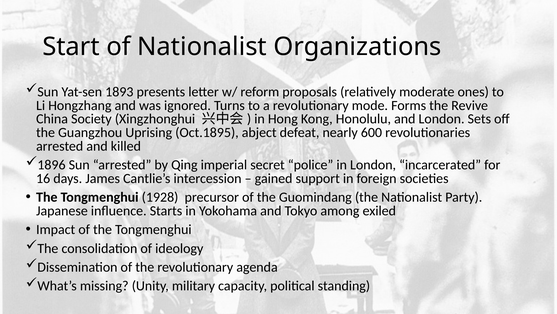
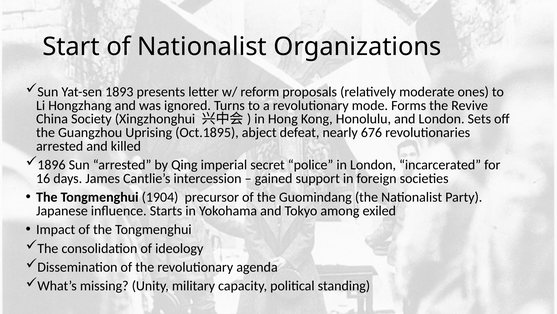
600: 600 -> 676
1928: 1928 -> 1904
